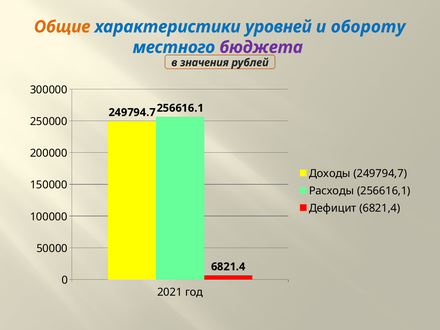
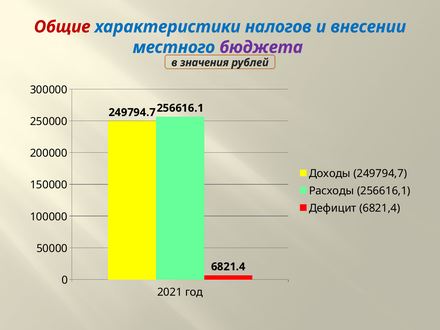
Общие colour: orange -> red
уровней: уровней -> налогов
обороту: обороту -> внесении
